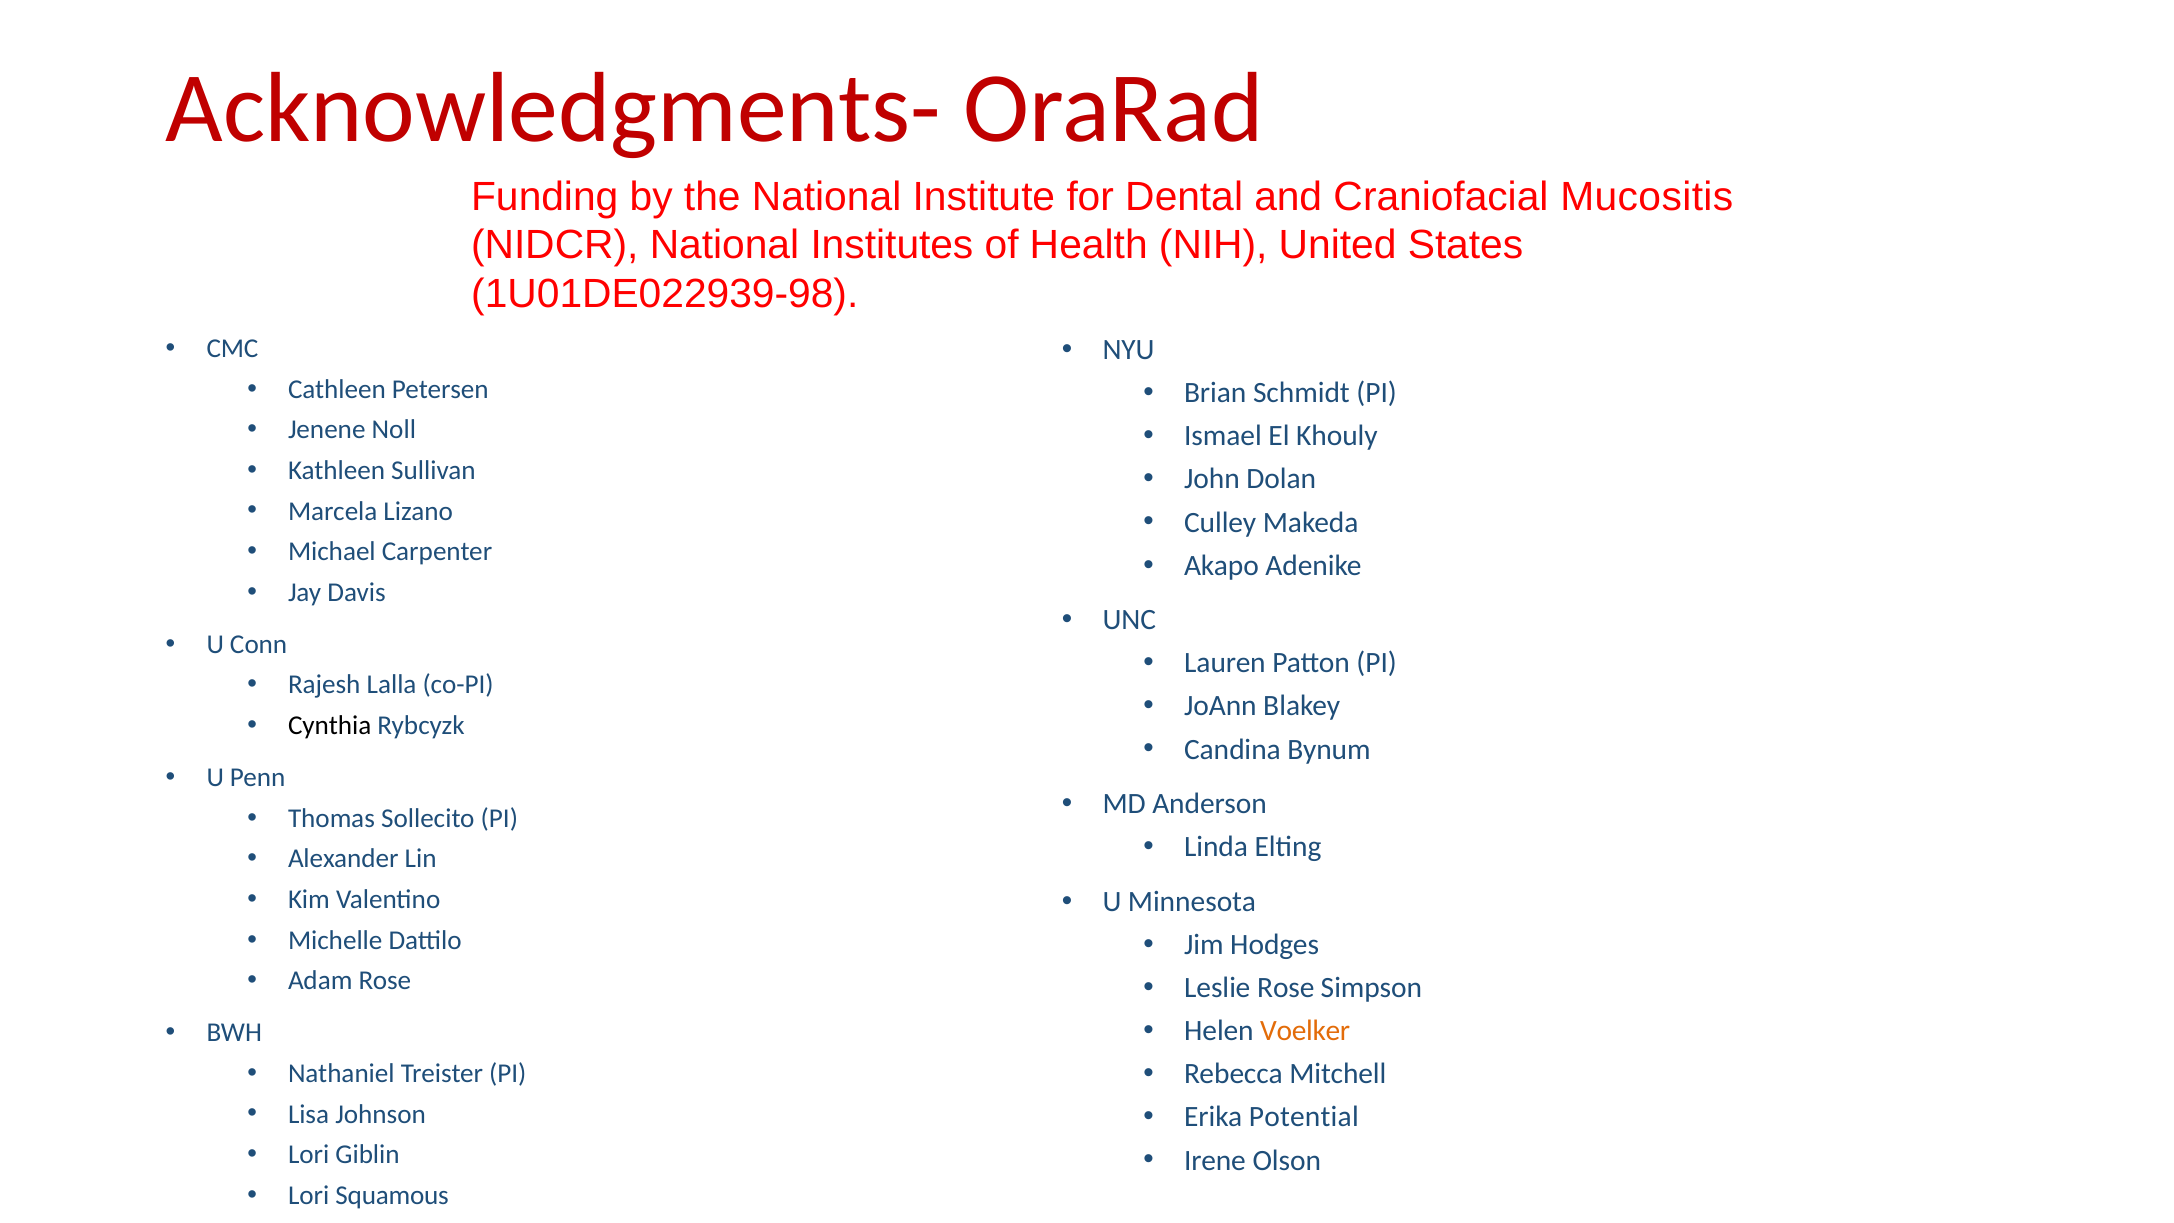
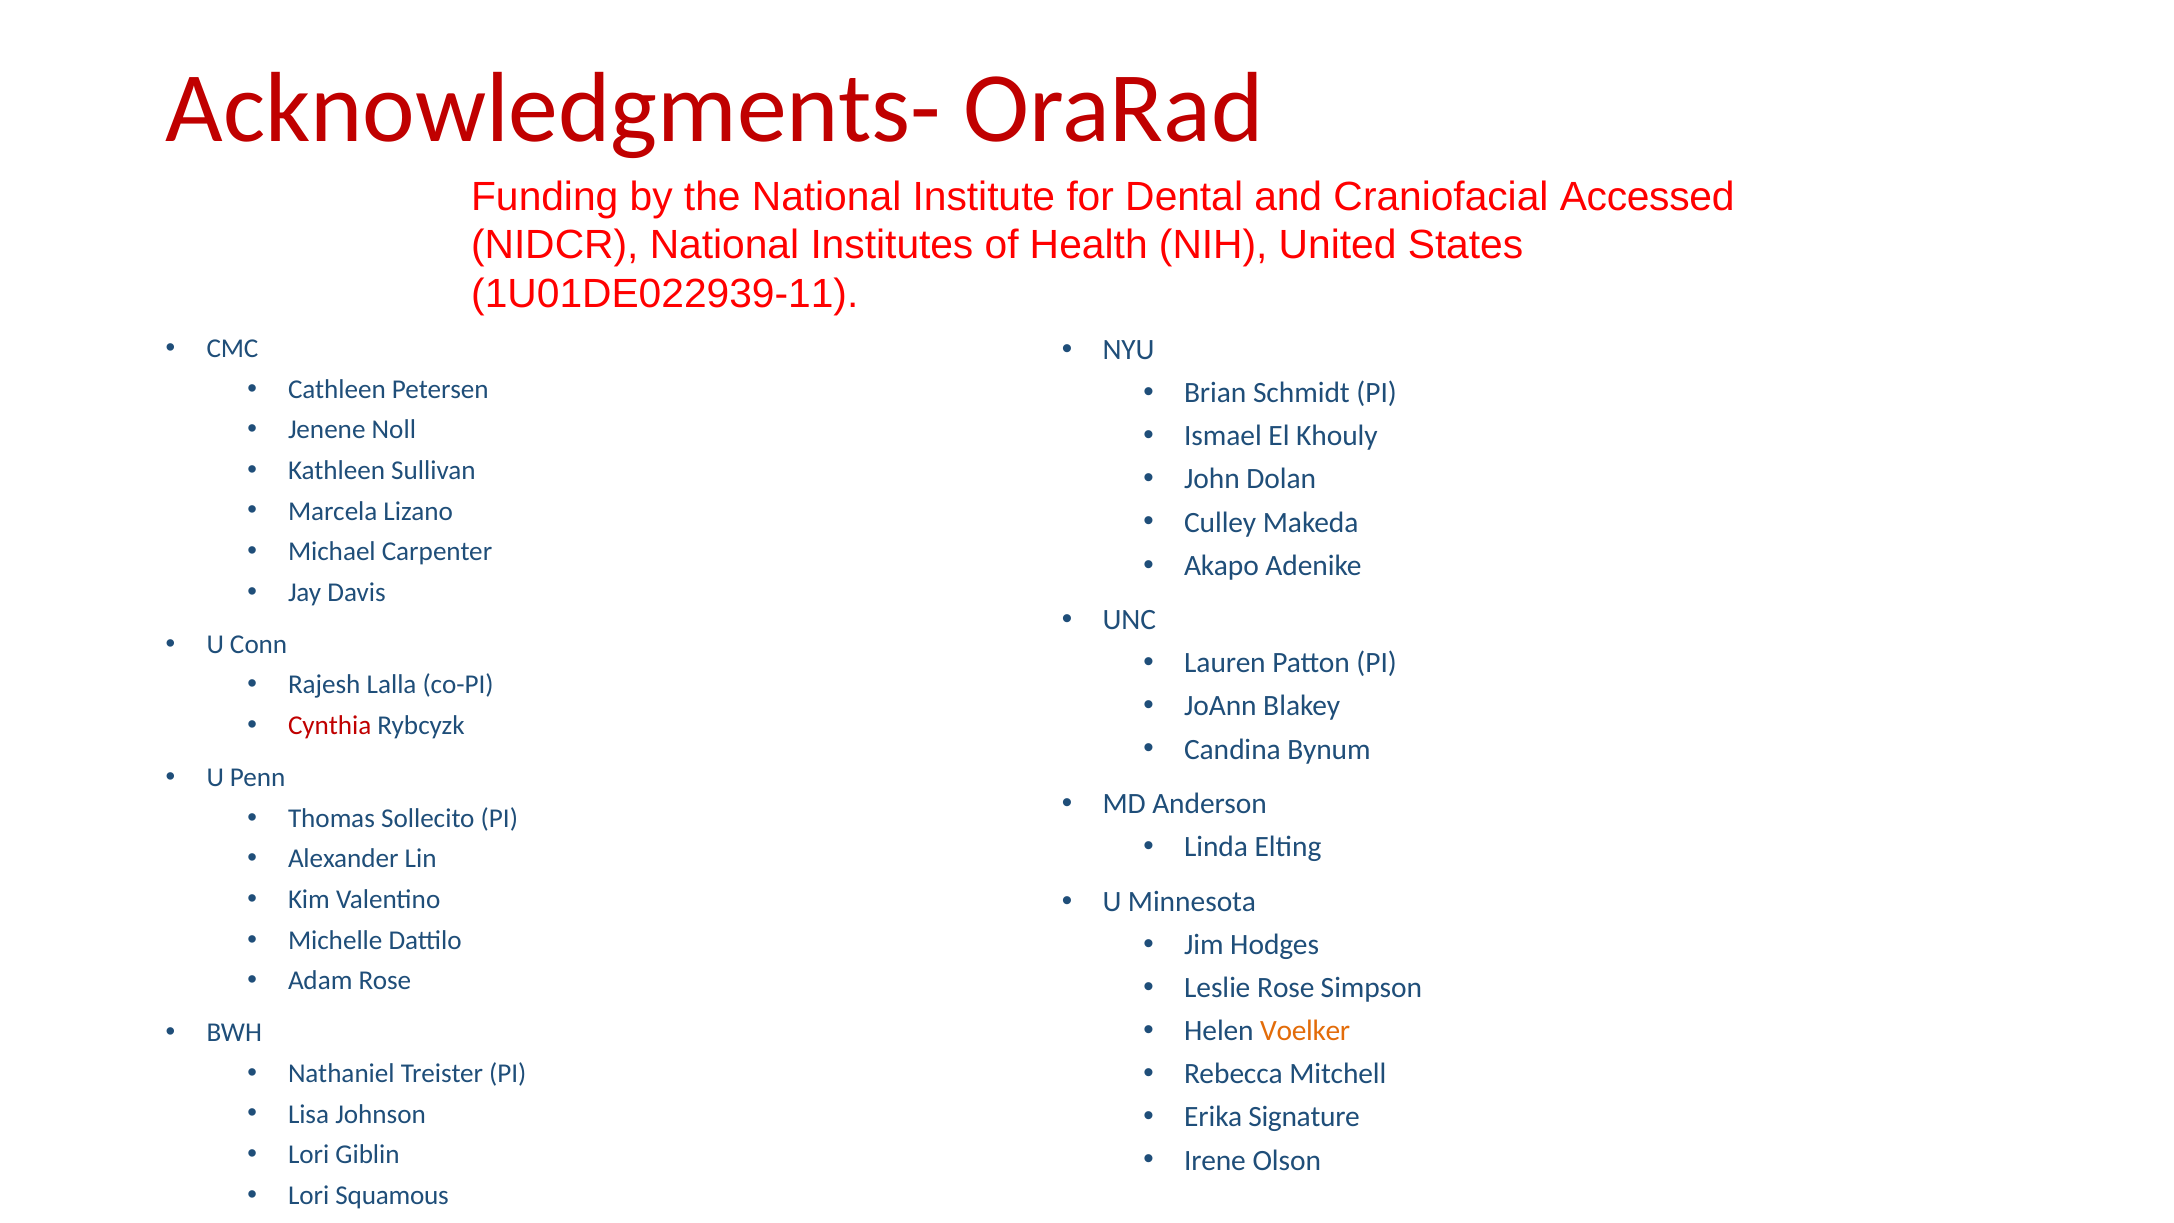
Mucositis: Mucositis -> Accessed
1U01DE022939-98: 1U01DE022939-98 -> 1U01DE022939-11
Cynthia colour: black -> red
Potential: Potential -> Signature
